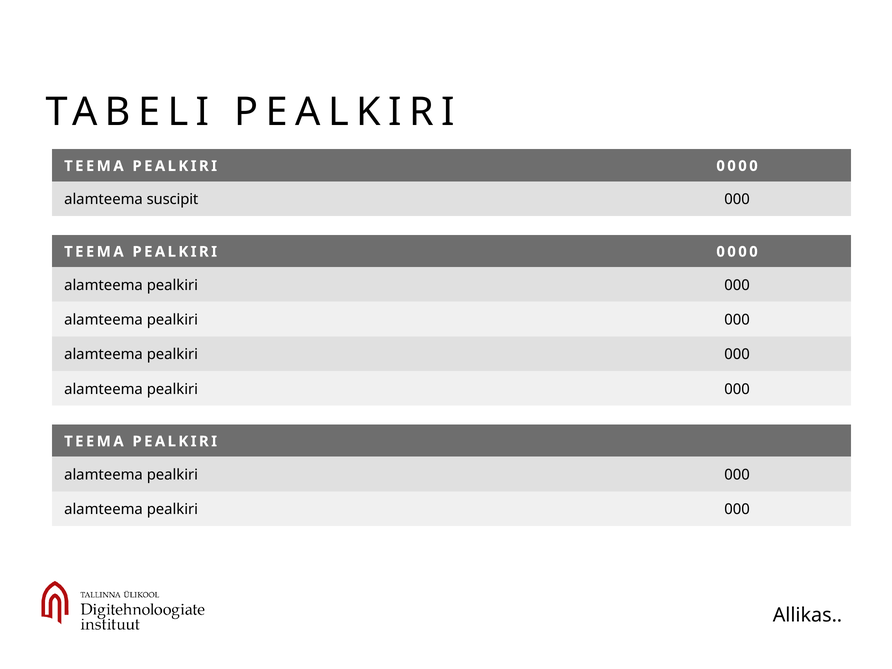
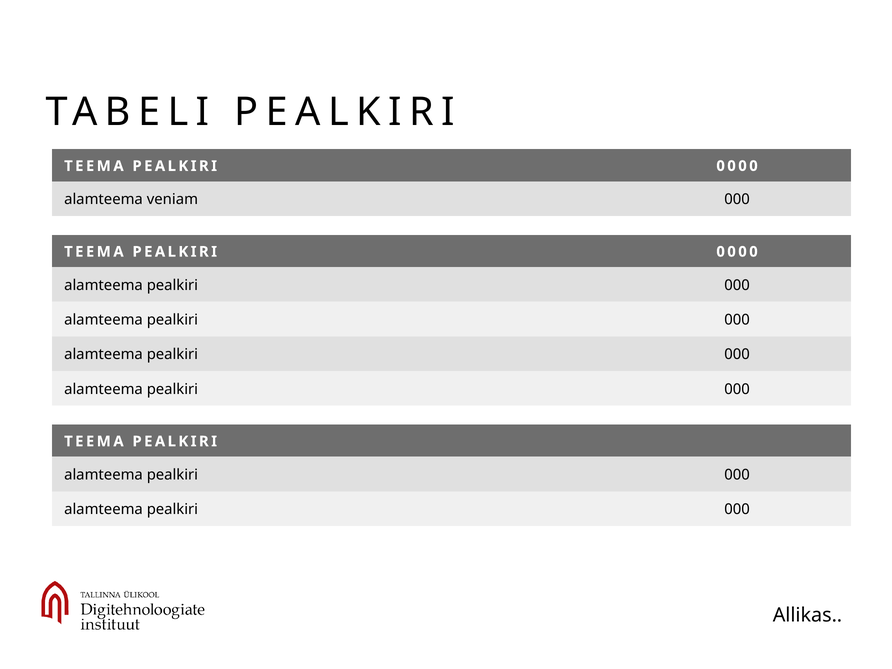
suscipit: suscipit -> veniam
